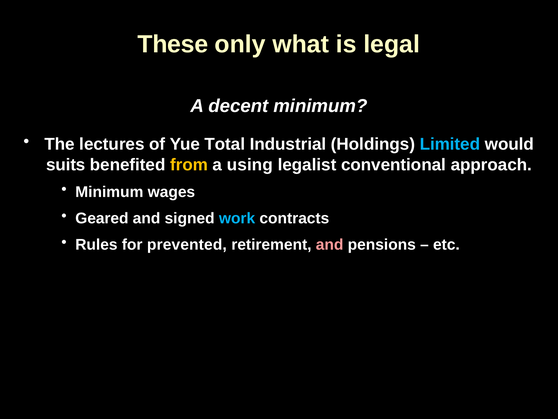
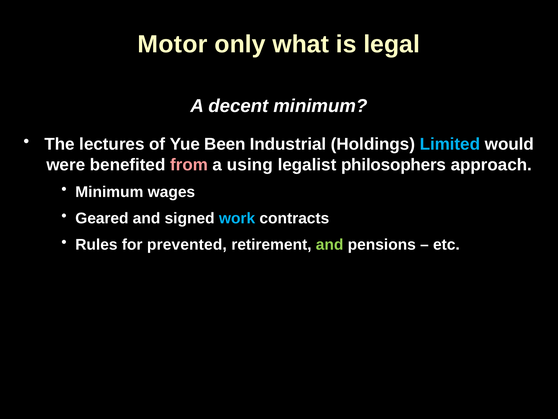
These: These -> Motor
Total: Total -> Been
suits: suits -> were
from colour: yellow -> pink
conventional: conventional -> philosophers
and at (330, 245) colour: pink -> light green
